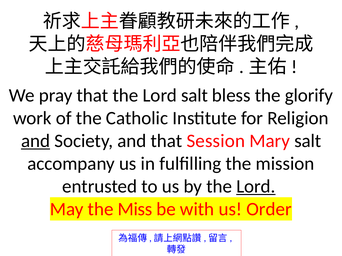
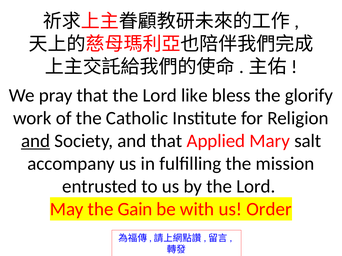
Lord salt: salt -> like
Session: Session -> Applied
Lord at (256, 187) underline: present -> none
Miss: Miss -> Gain
